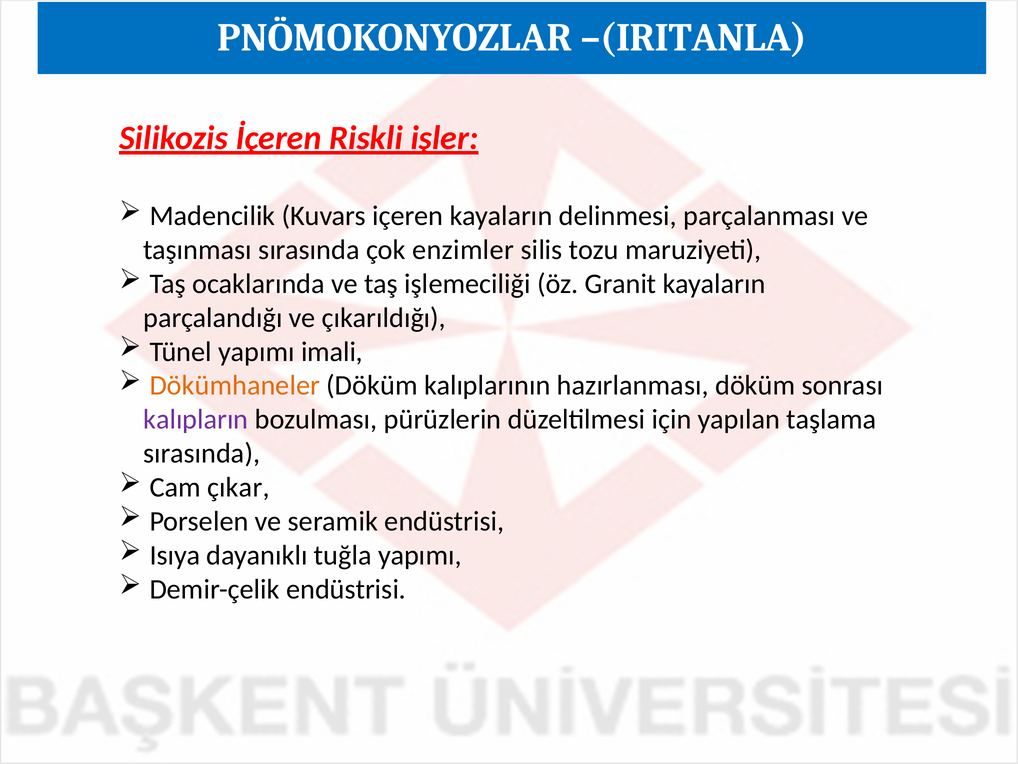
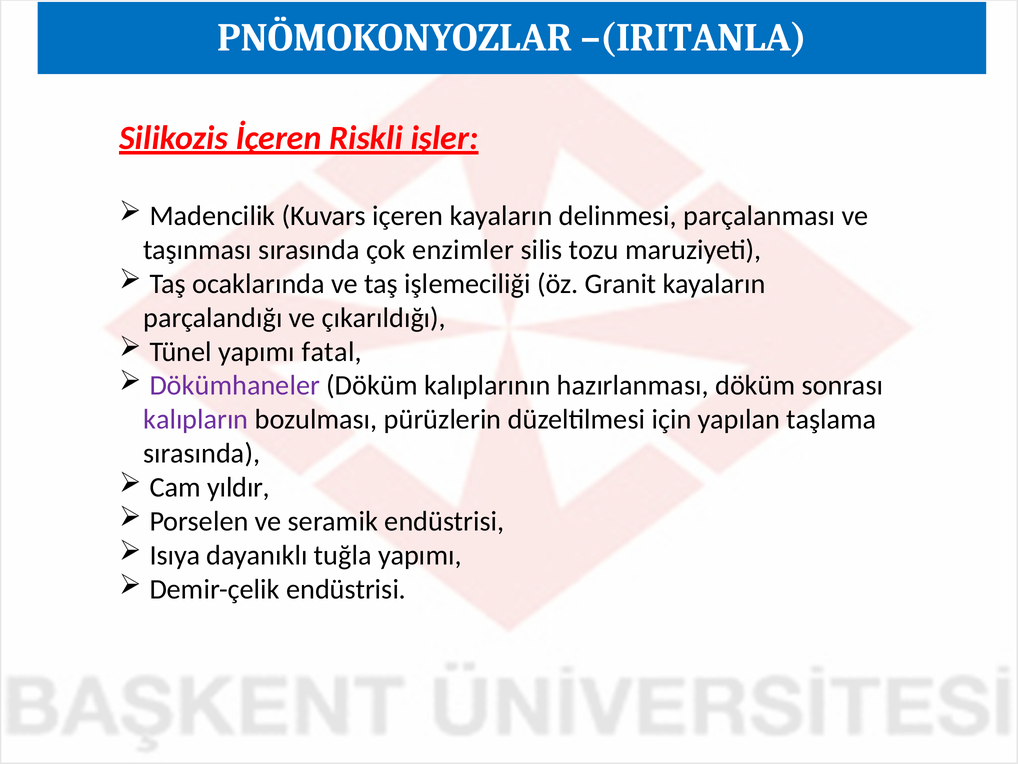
imali: imali -> fatal
Dökümhaneler colour: orange -> purple
çıkar: çıkar -> yıldır
